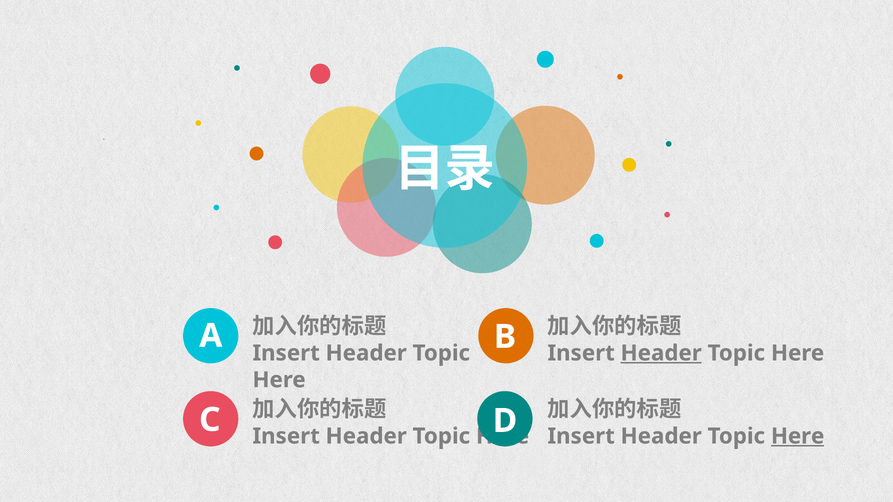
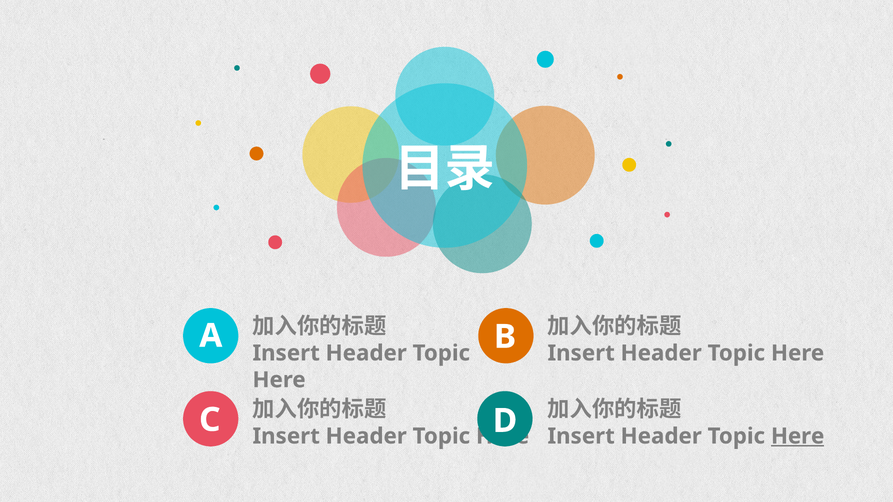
Header at (661, 353) underline: present -> none
